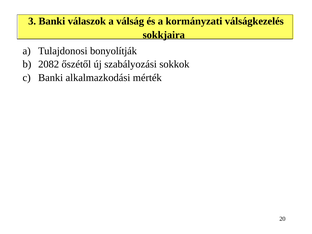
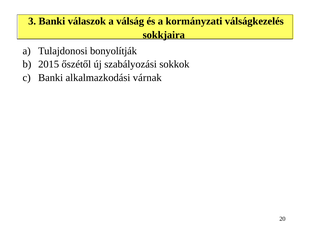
2082: 2082 -> 2015
mérték: mérték -> várnak
